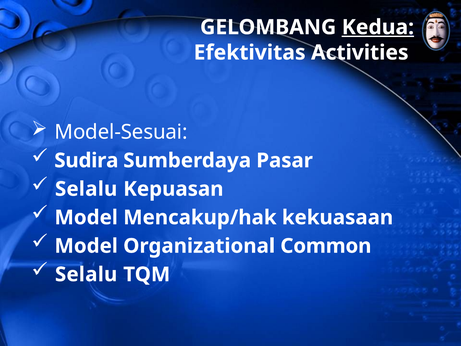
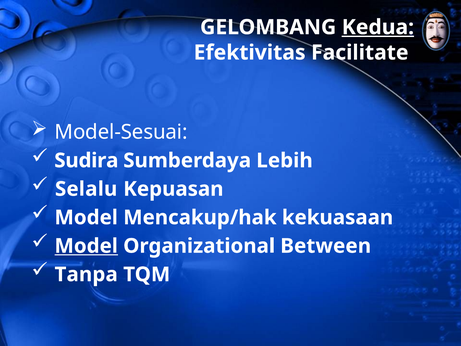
Activities: Activities -> Facilitate
Pasar: Pasar -> Lebih
Model at (86, 246) underline: none -> present
Common: Common -> Between
Selalu at (86, 274): Selalu -> Tanpa
